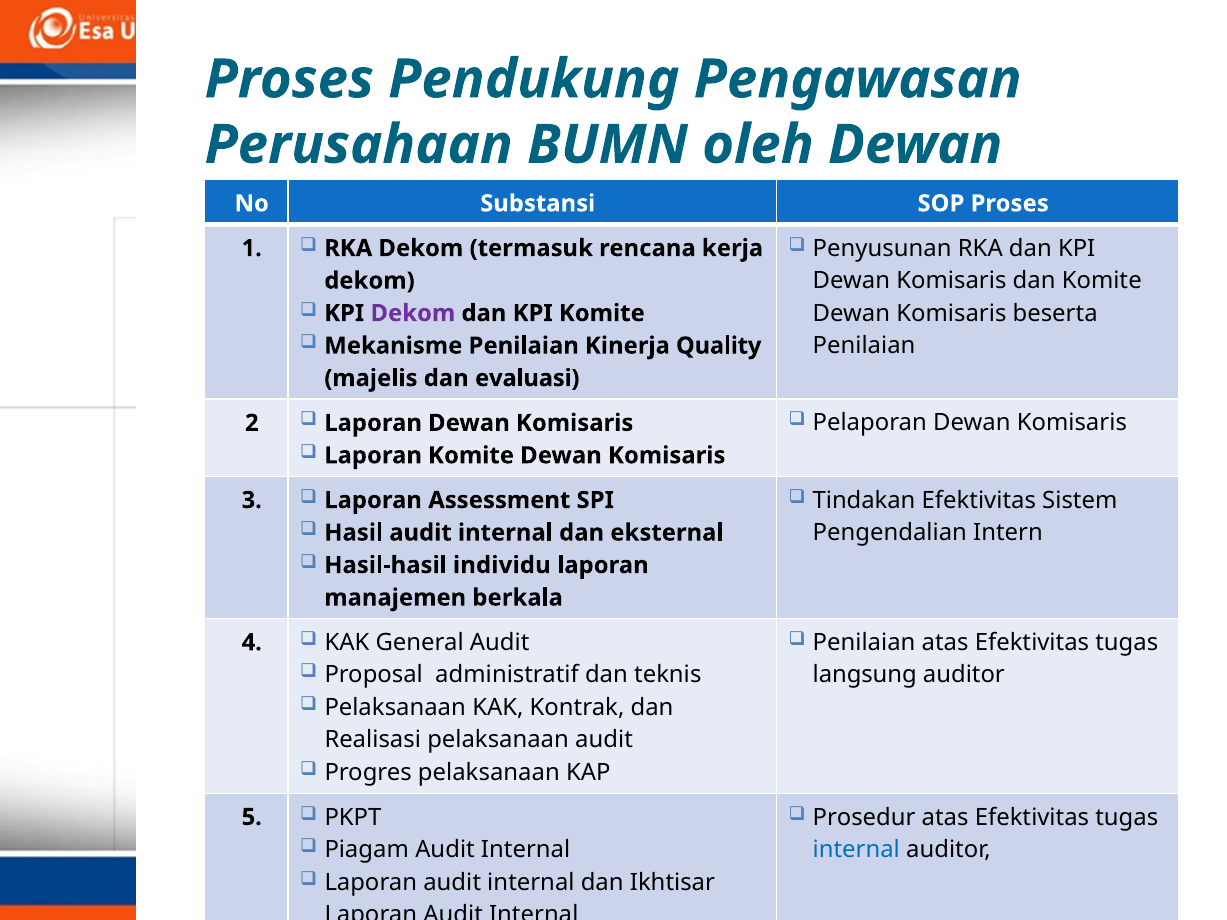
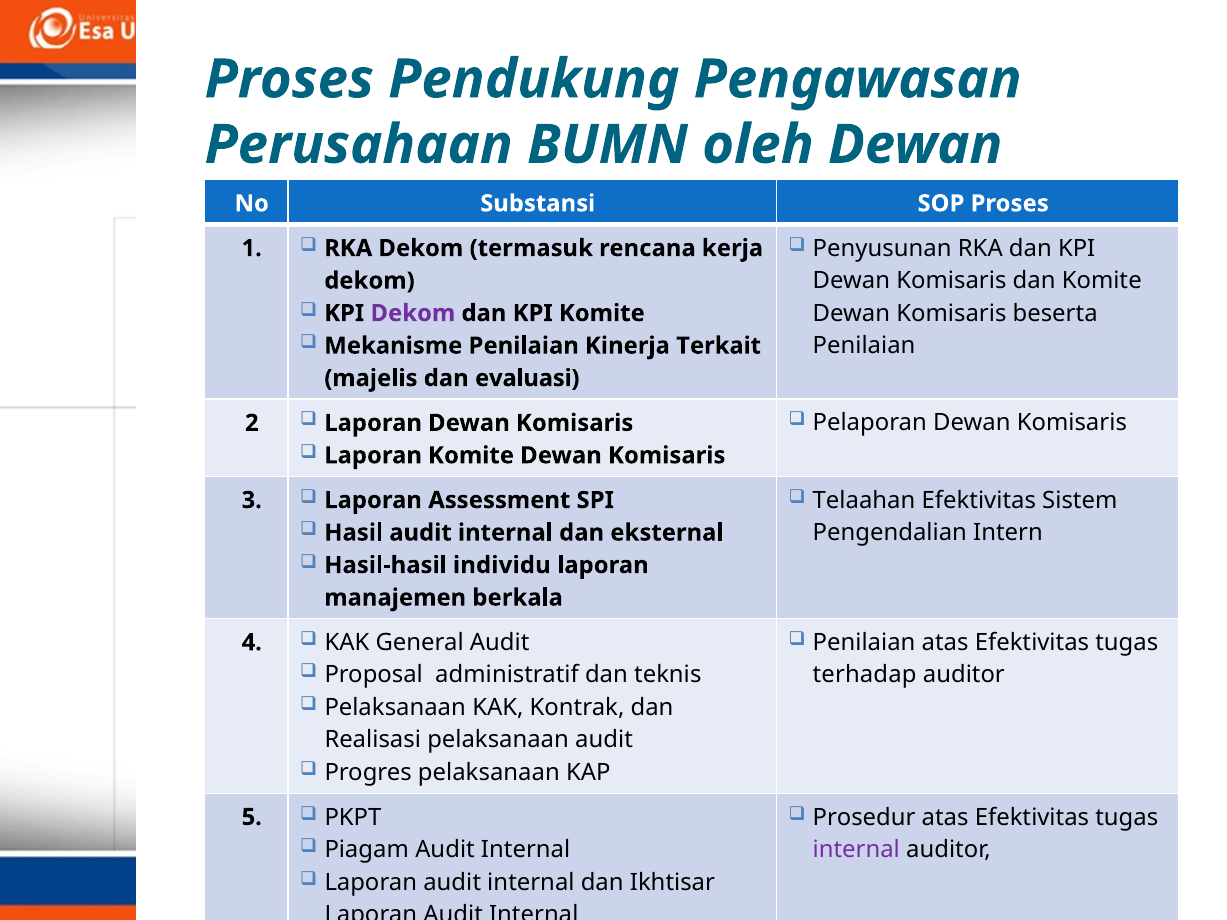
Kinerja Quality: Quality -> Terkait
Tindakan: Tindakan -> Telaahan
langsung: langsung -> terhadap
internal at (856, 850) colour: blue -> purple
